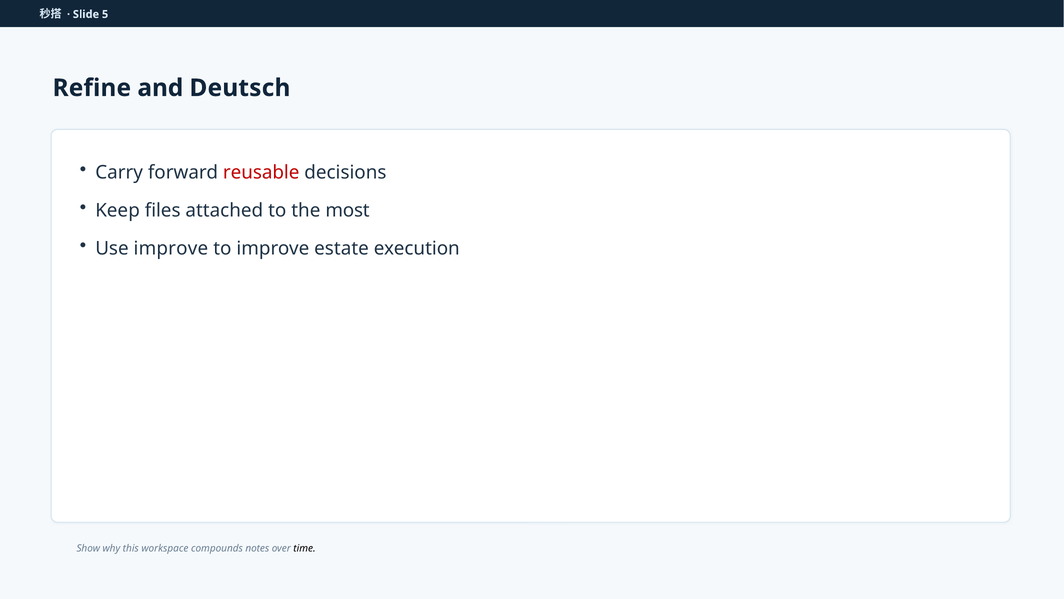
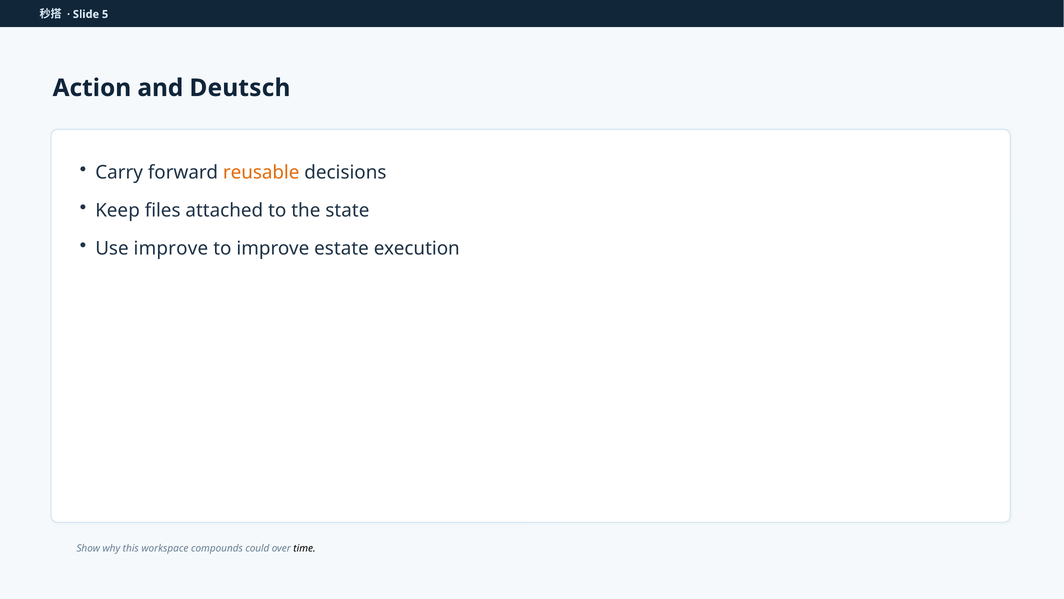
Refine: Refine -> Action
reusable colour: red -> orange
most: most -> state
notes: notes -> could
